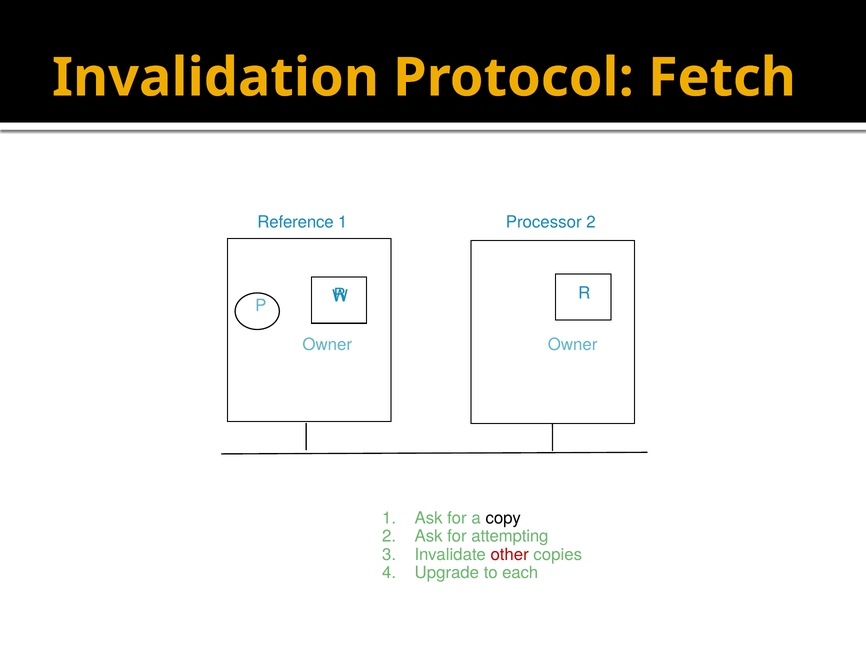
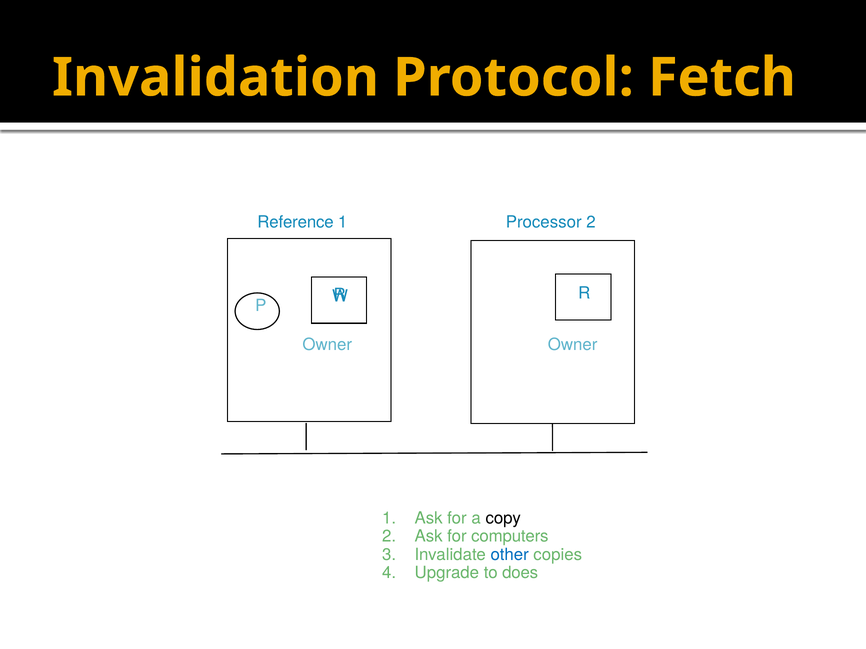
attempting: attempting -> computers
other colour: red -> blue
each: each -> does
